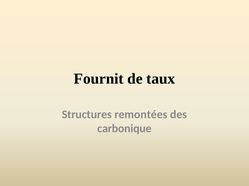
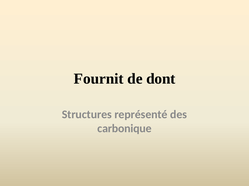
taux: taux -> dont
remontées: remontées -> représenté
